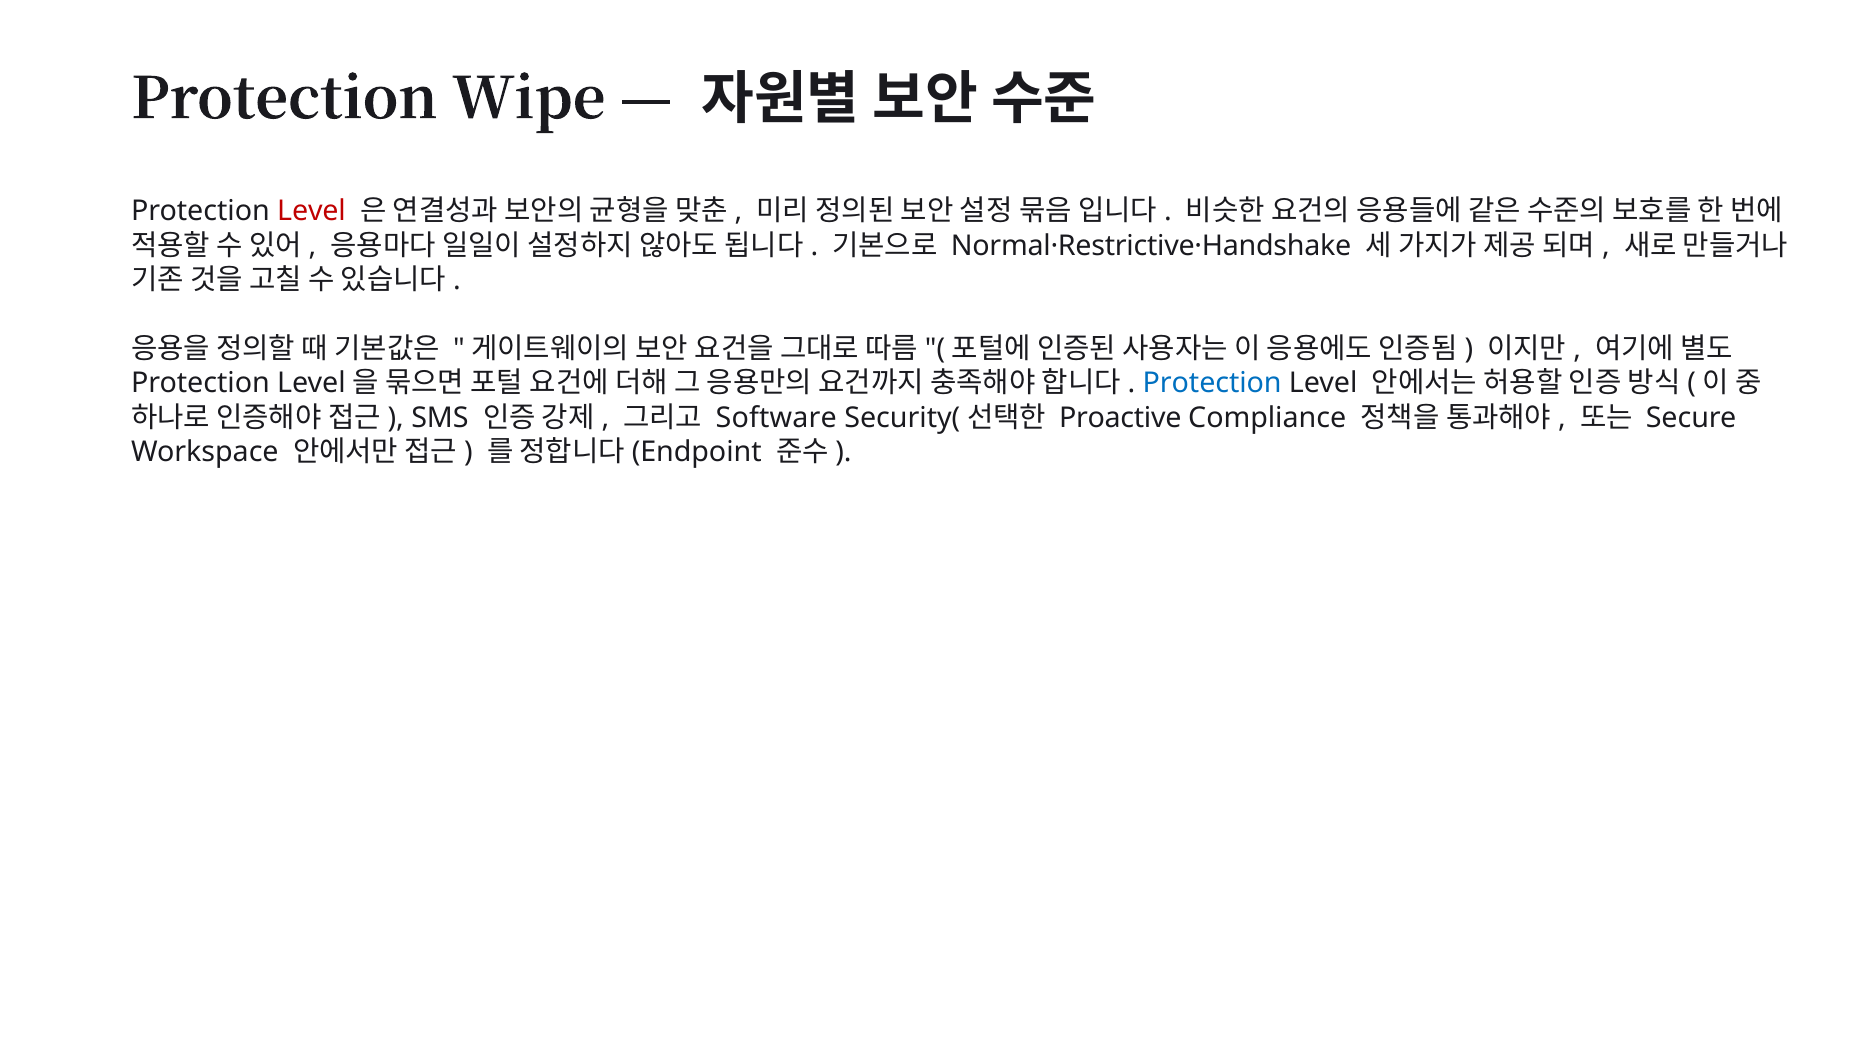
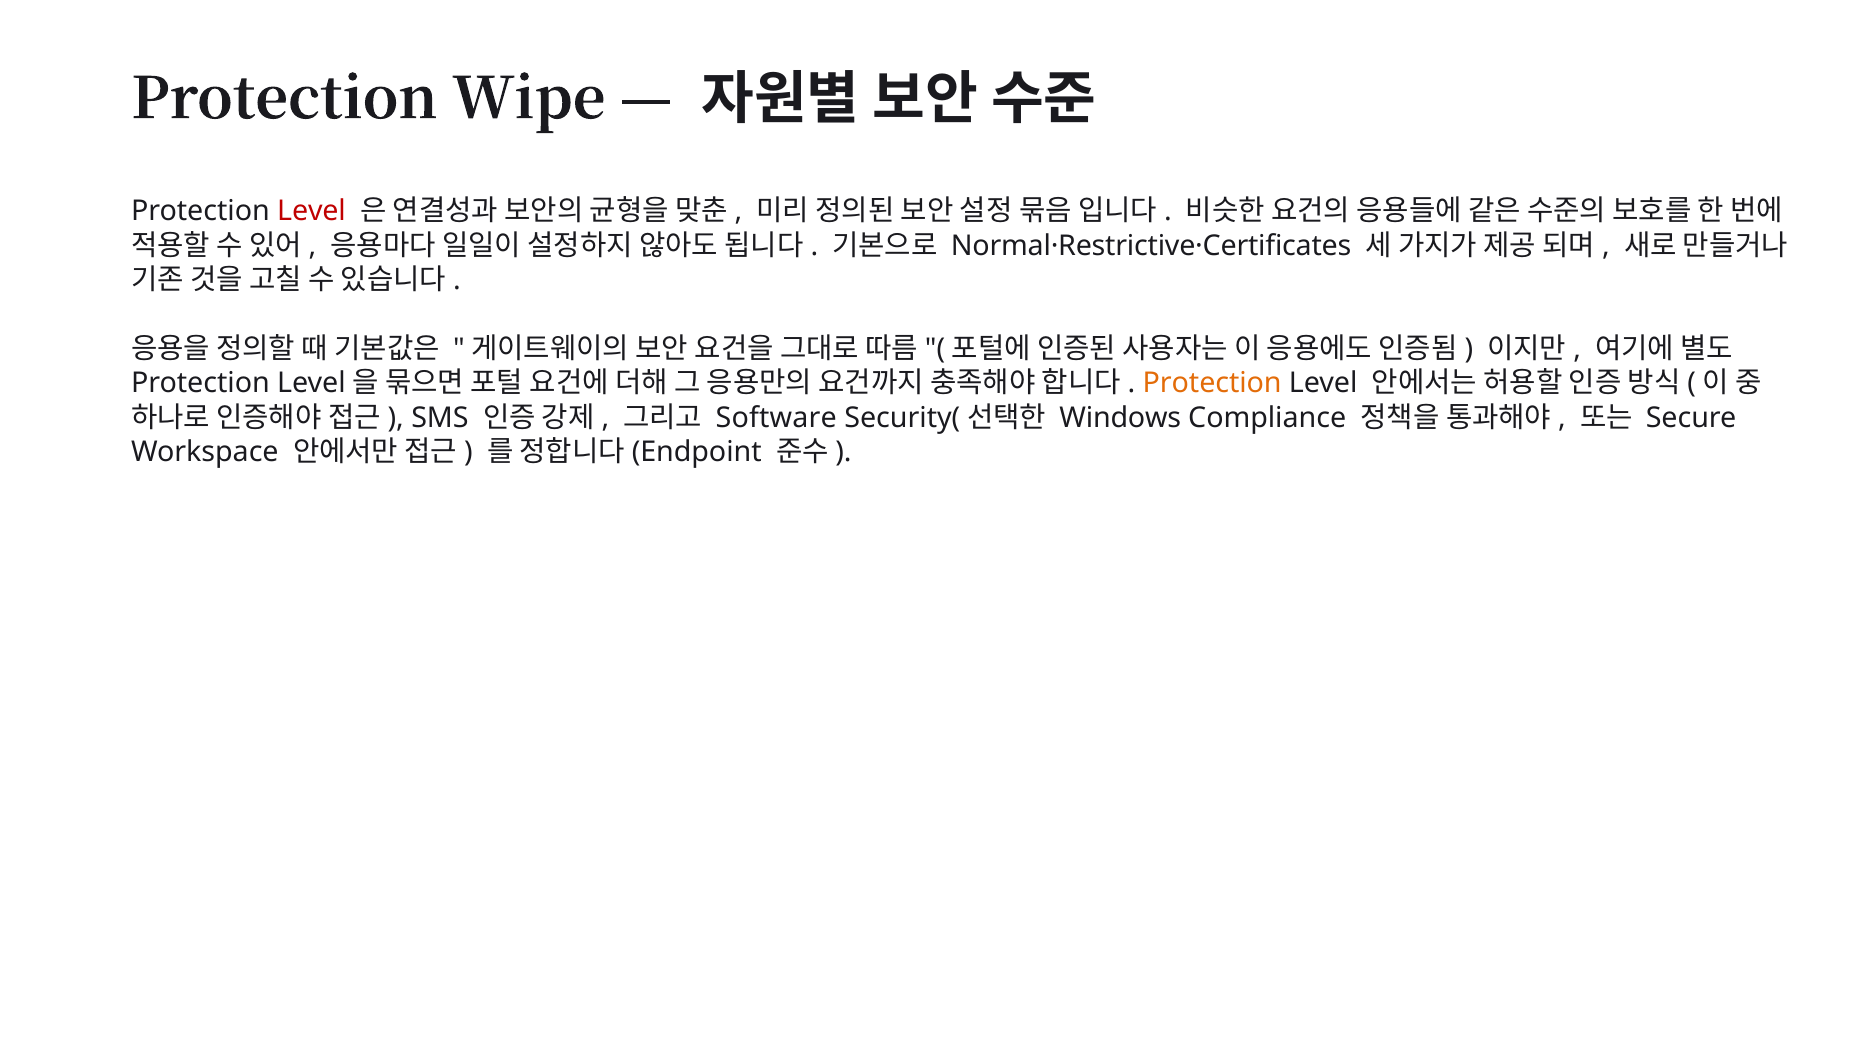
Normal·Restrictive·Handshake: Normal·Restrictive·Handshake -> Normal·Restrictive·Certificates
Protection at (1212, 383) colour: blue -> orange
Proactive: Proactive -> Windows
